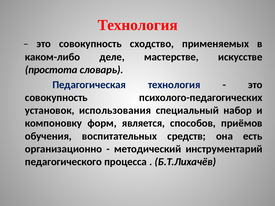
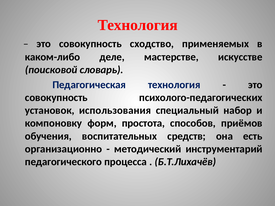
простота: простота -> поисковой
является: является -> простота
